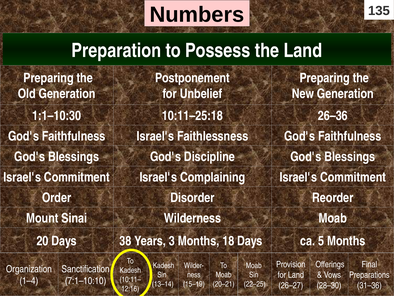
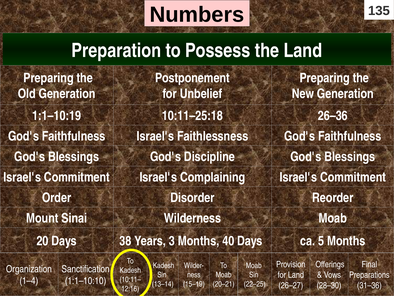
1:1–10:30: 1:1–10:30 -> 1:1–10:19
18: 18 -> 40
7:1–10:10: 7:1–10:10 -> 1:1–10:10
